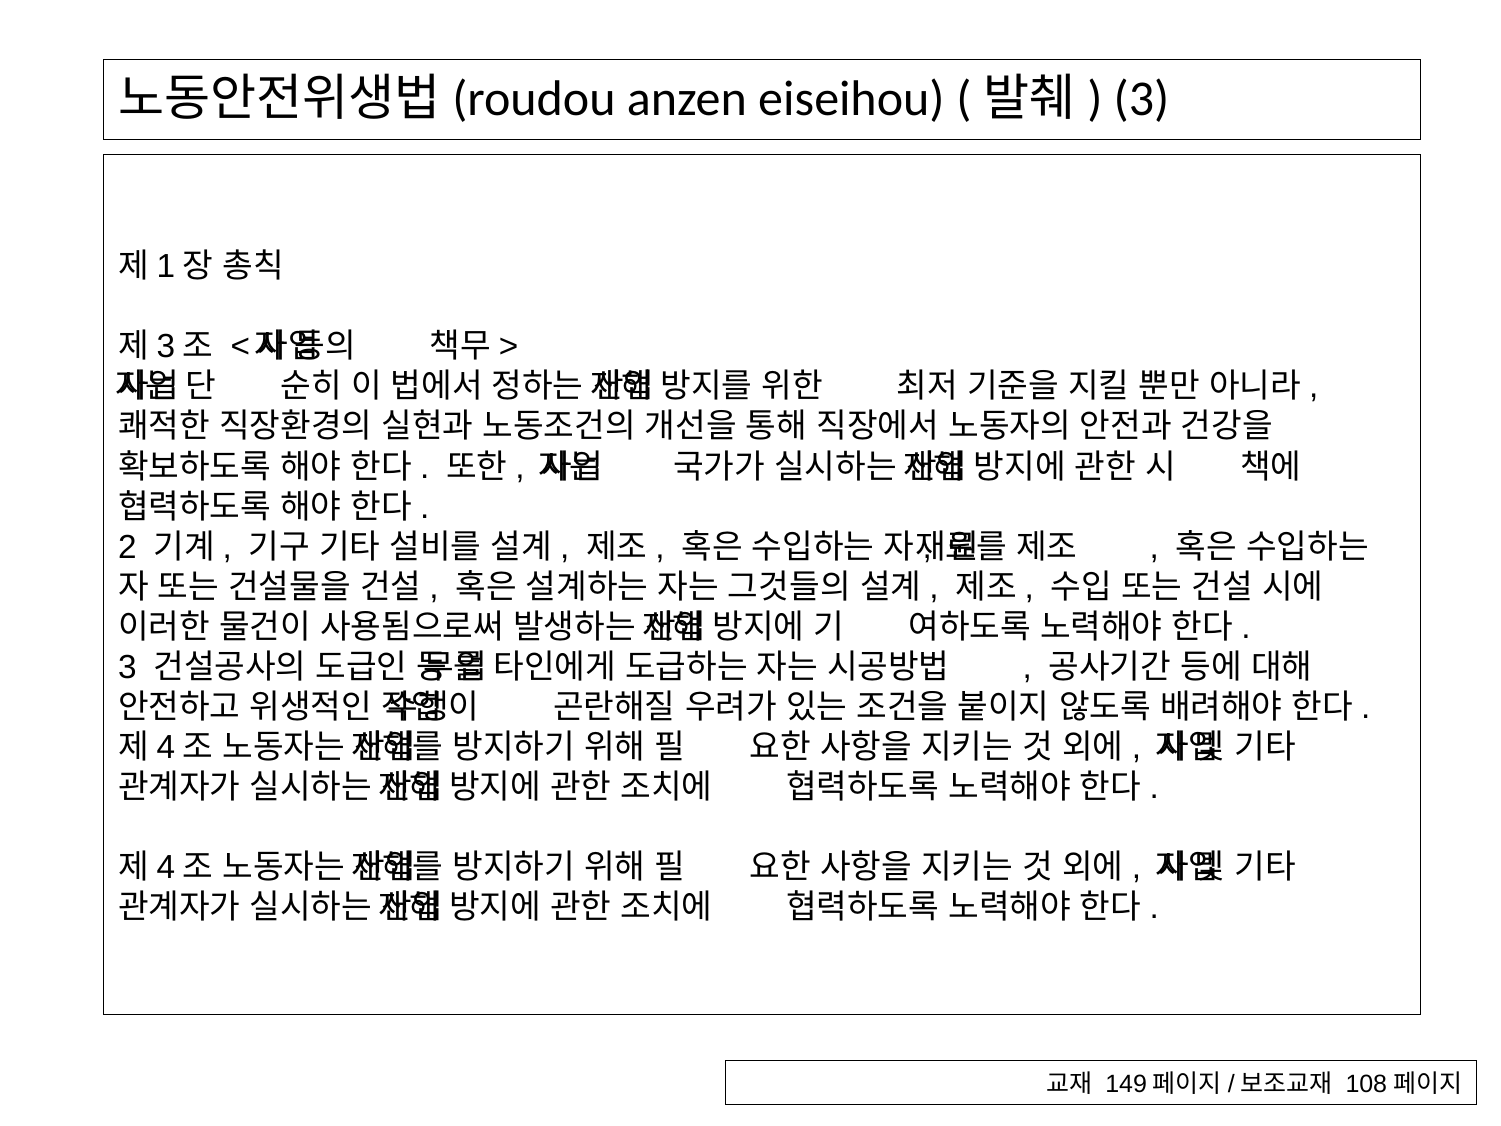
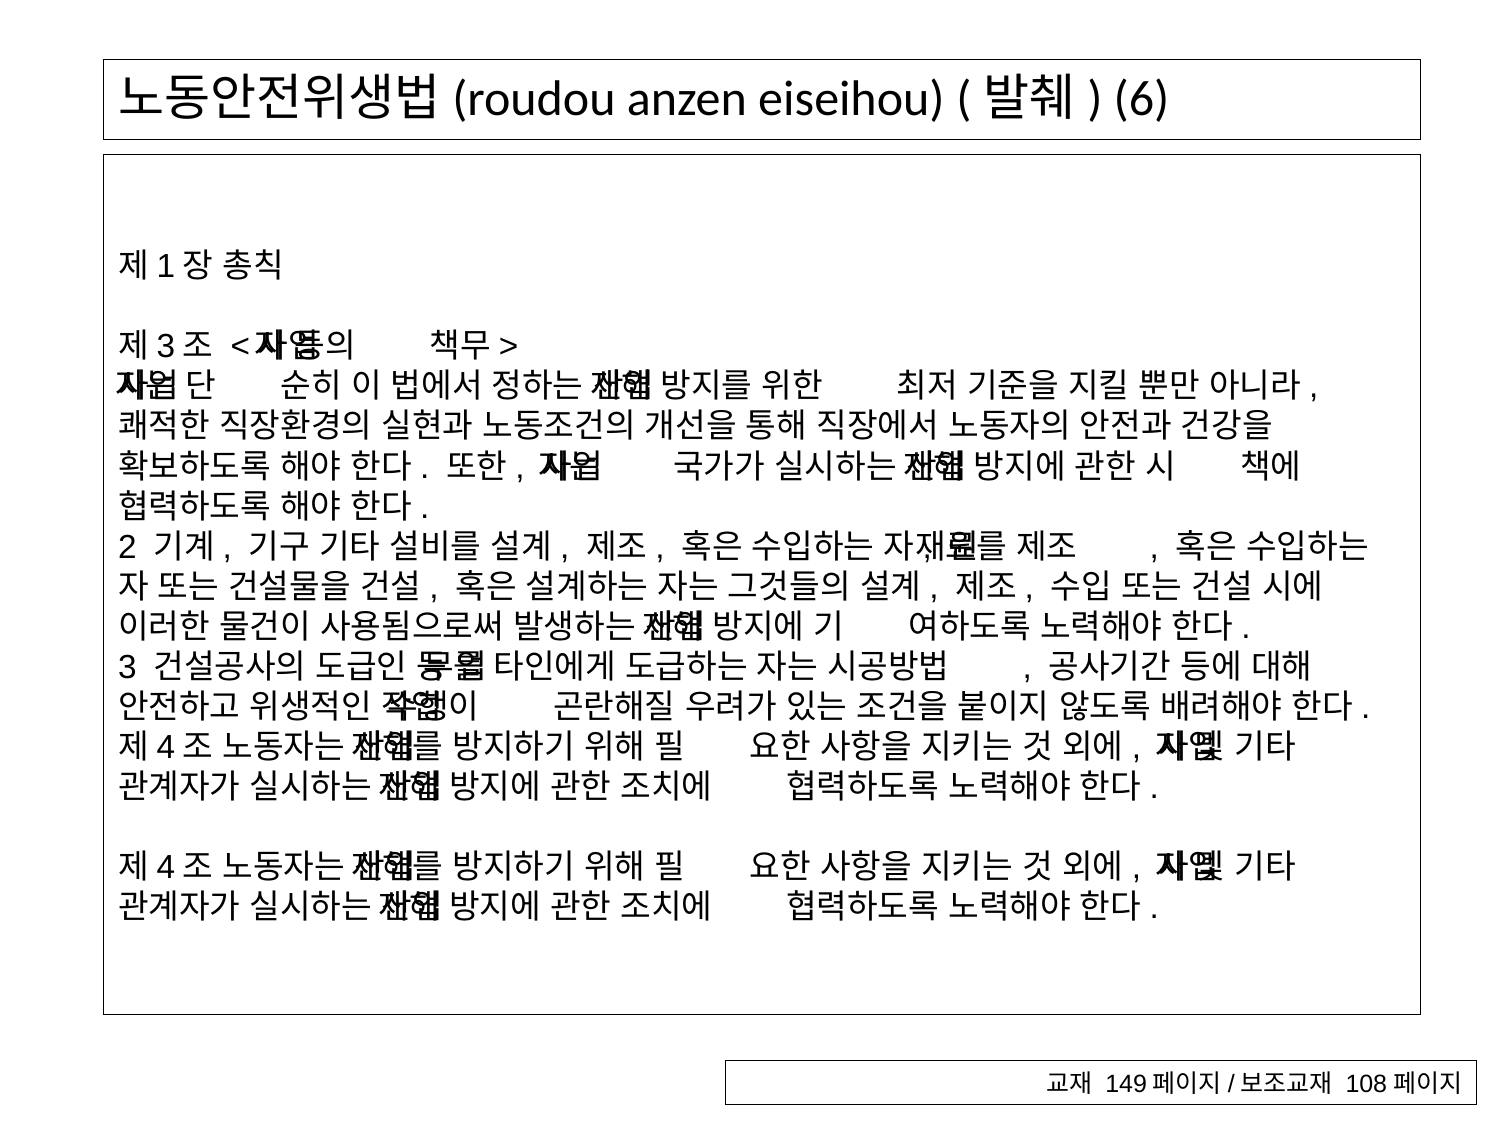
3 at (1141, 99): 3 -> 6
